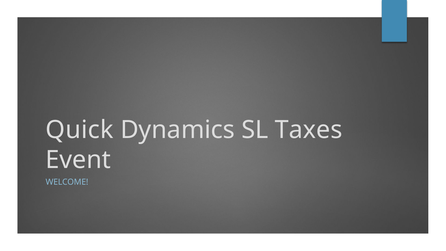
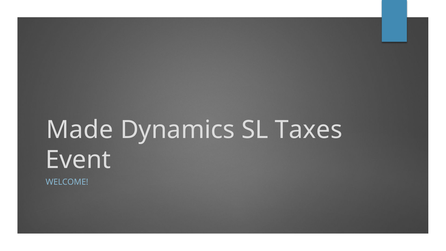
Quick: Quick -> Made
